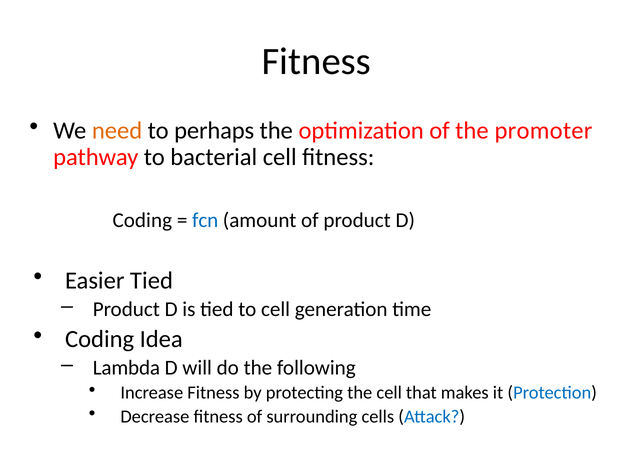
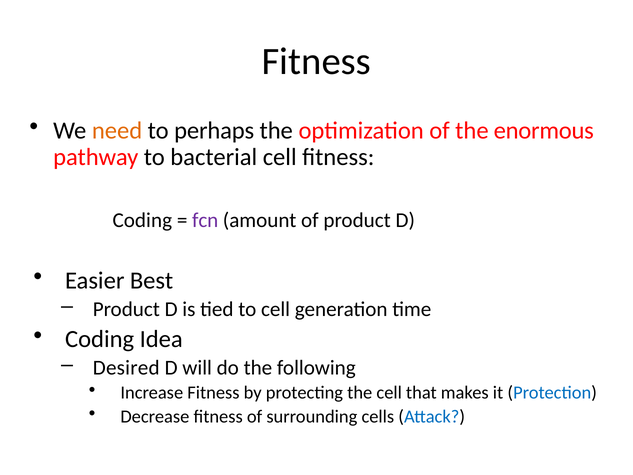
promoter: promoter -> enormous
fcn colour: blue -> purple
Easier Tied: Tied -> Best
Lambda: Lambda -> Desired
